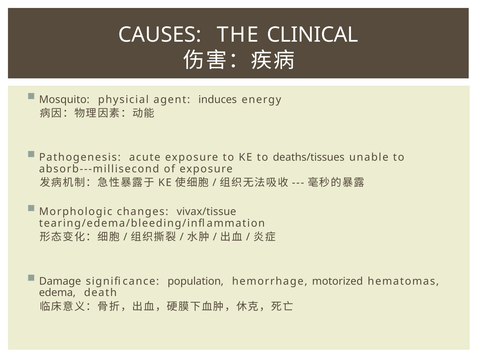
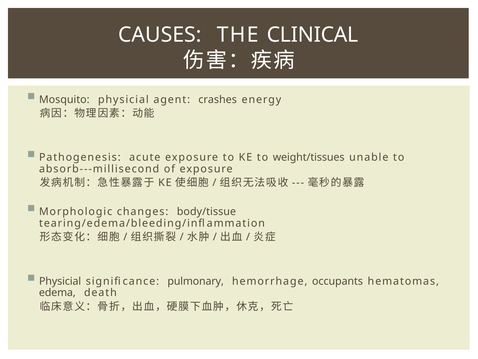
induces: induces -> crashes
deaths/tissues: deaths/tissues -> weight/tissues
vivax/tissue: vivax/tissue -> body/tissue
Damage at (60, 281): Damage -> Physicial
population: population -> pulmonary
motorized: motorized -> occupants
